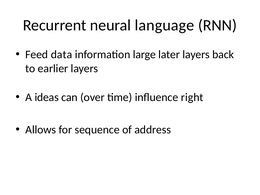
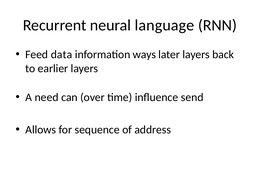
large: large -> ways
ideas: ideas -> need
right: right -> send
